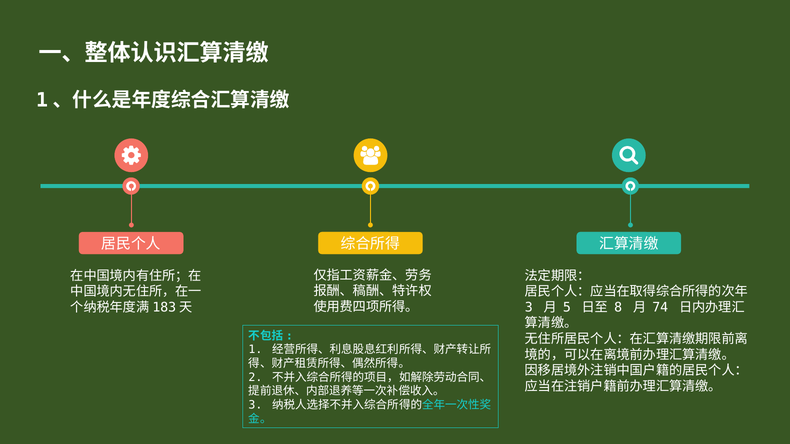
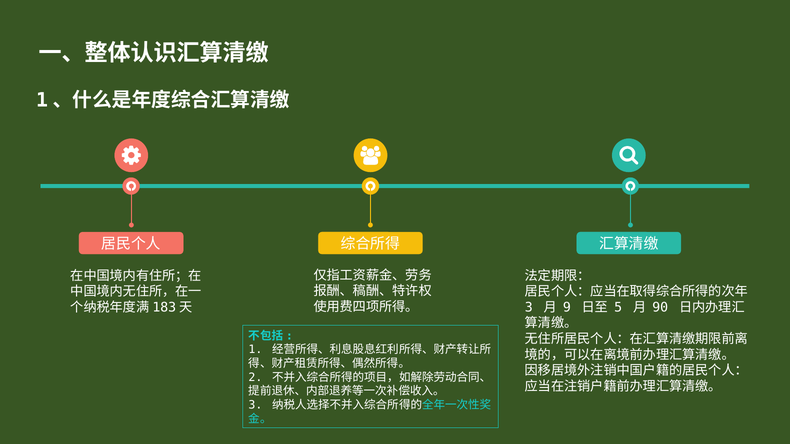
5: 5 -> 9
8: 8 -> 5
74: 74 -> 90
